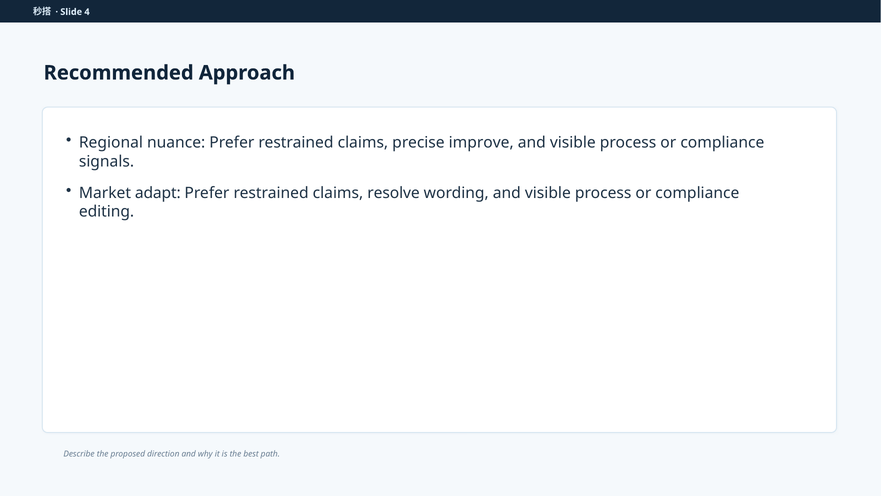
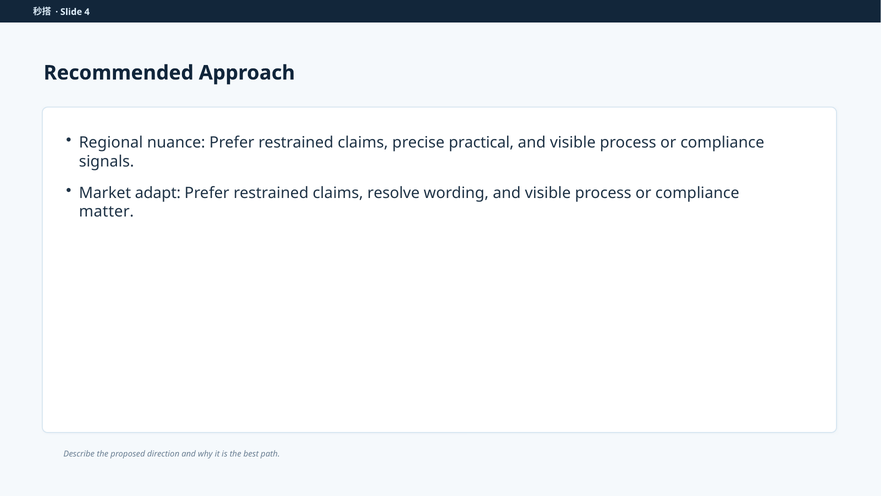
improve: improve -> practical
editing: editing -> matter
